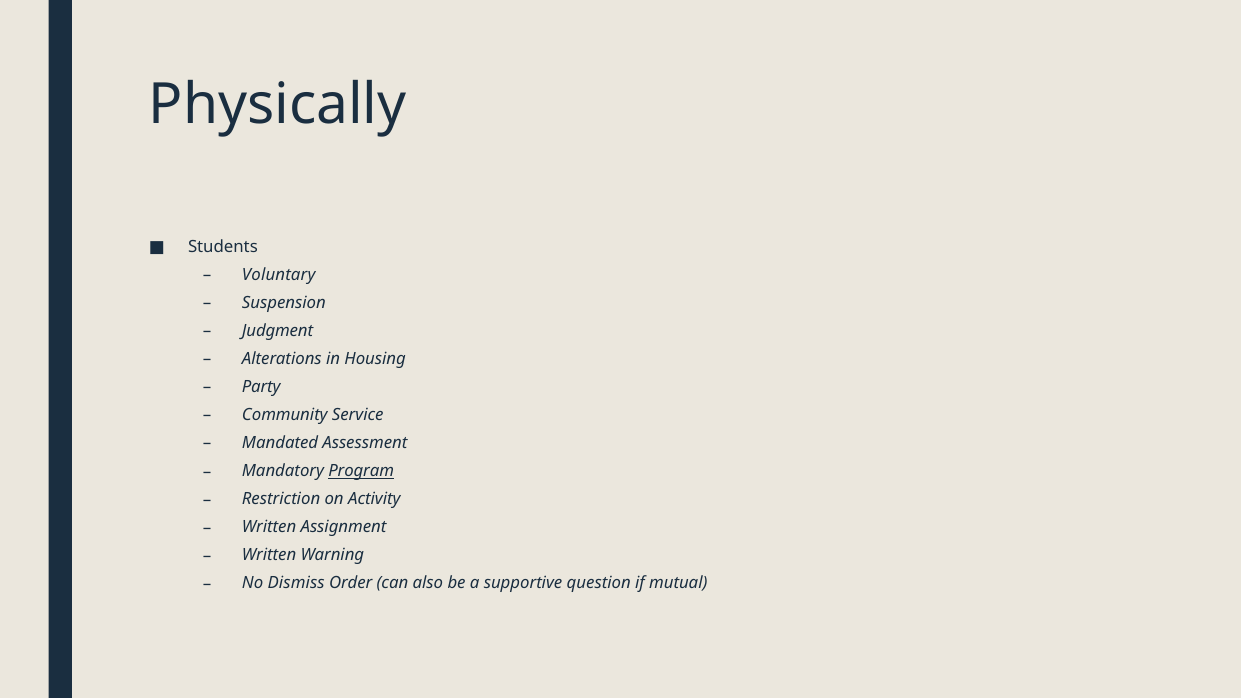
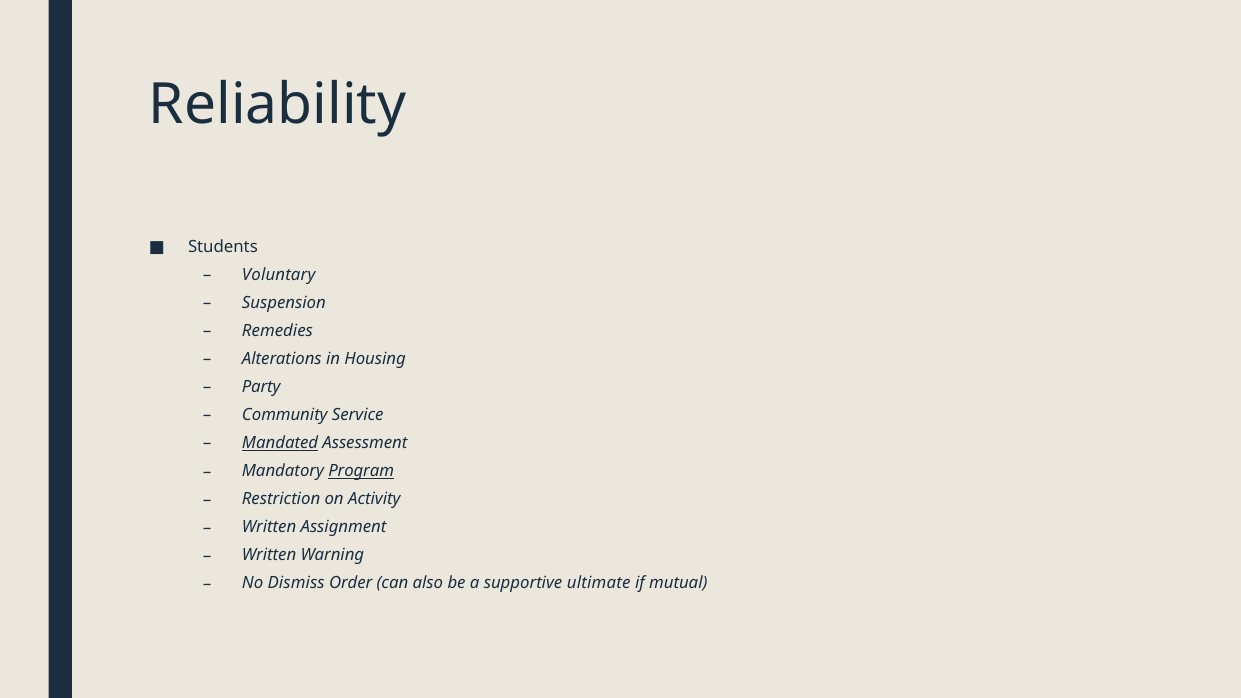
Physically: Physically -> Reliability
Judgment: Judgment -> Remedies
Mandated underline: none -> present
question: question -> ultimate
